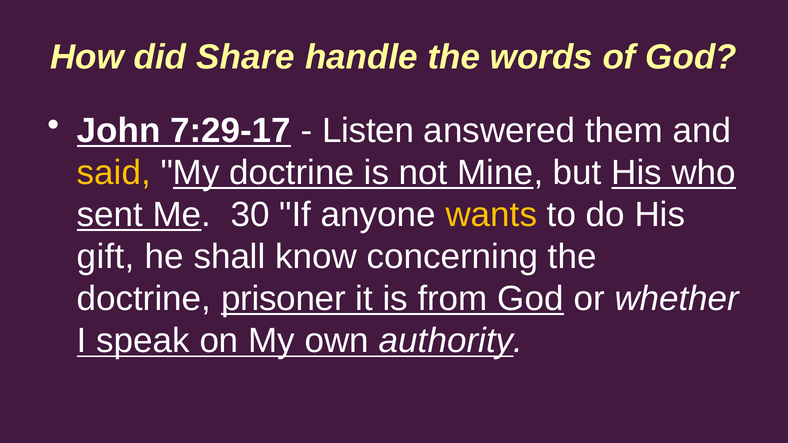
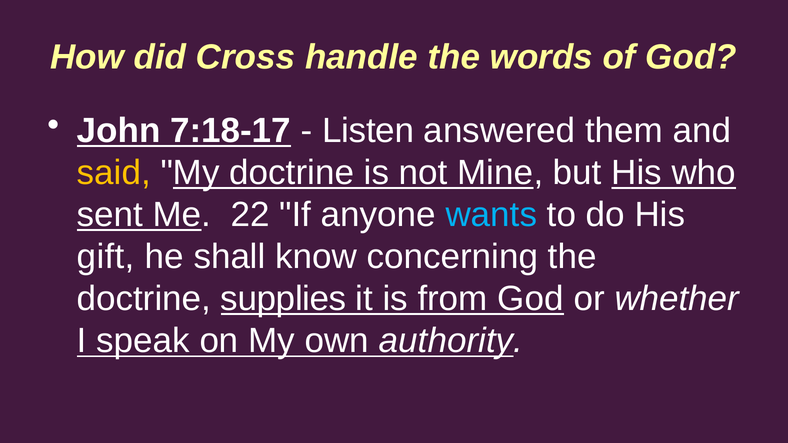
Share: Share -> Cross
7:29-17: 7:29-17 -> 7:18-17
30: 30 -> 22
wants colour: yellow -> light blue
prisoner: prisoner -> supplies
